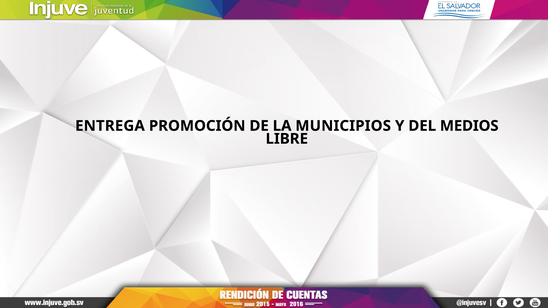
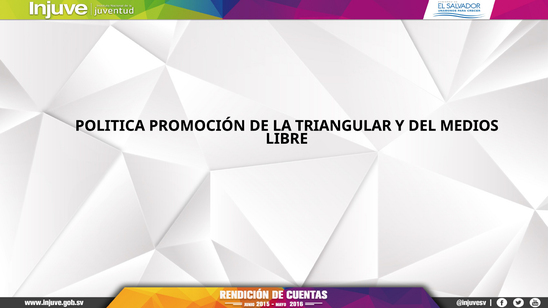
ENTREGA: ENTREGA -> POLITICA
MUNICIPIOS: MUNICIPIOS -> TRIANGULAR
